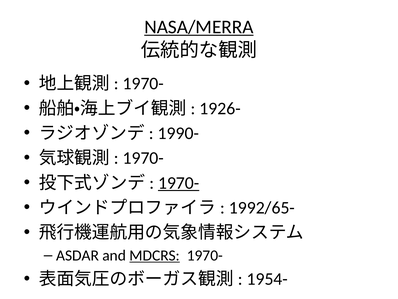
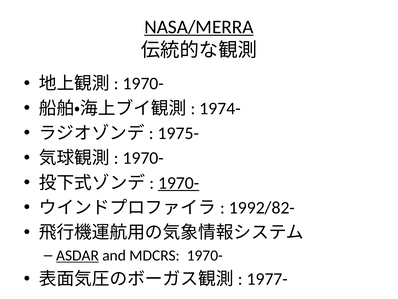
1926-: 1926- -> 1974-
1990-: 1990- -> 1975-
1992/65-: 1992/65- -> 1992/82-
ASDAR underline: none -> present
MDCRS underline: present -> none
1954-: 1954- -> 1977-
